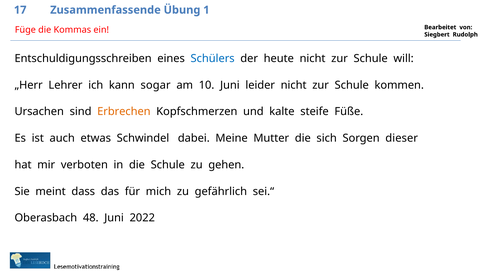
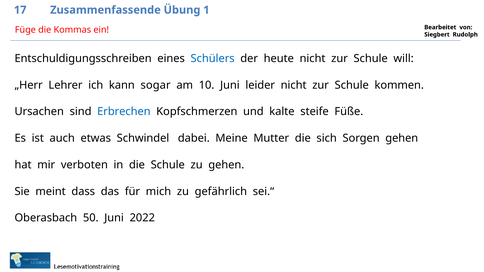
Erbrechen colour: orange -> blue
Sorgen dieser: dieser -> gehen
48: 48 -> 50
